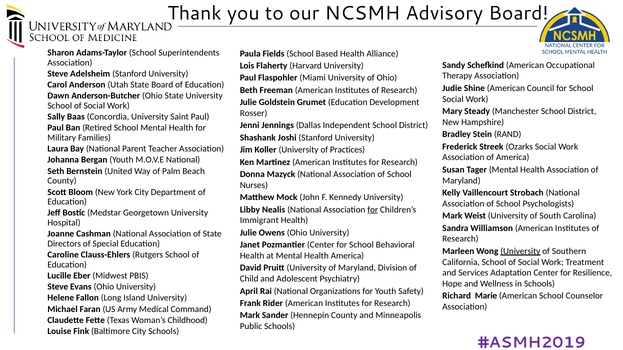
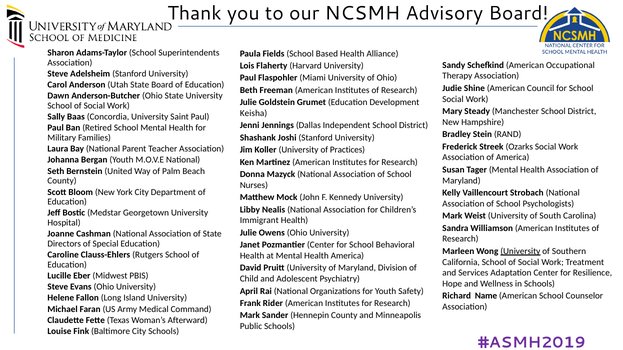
Rosser: Rosser -> Keisha
for at (373, 210) underline: present -> none
Marie: Marie -> Name
Childhood: Childhood -> Afterward
